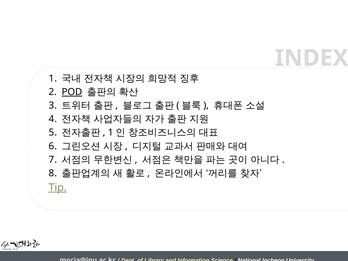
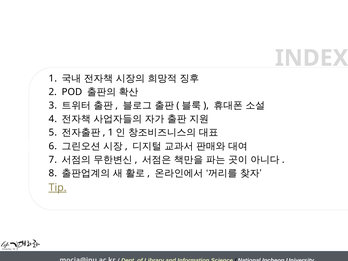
POD underline: present -> none
